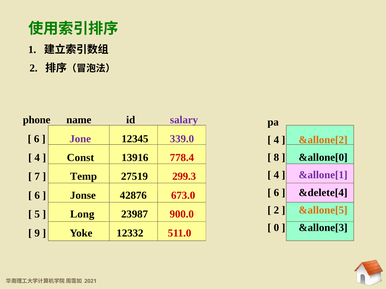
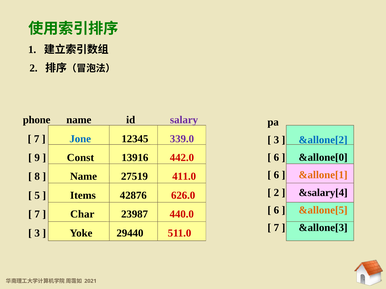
6 at (37, 139): 6 -> 7
Jone colour: purple -> blue
4 at (276, 140): 4 -> 3
&allone[2 colour: orange -> blue
8 at (276, 158): 8 -> 6
4 at (37, 158): 4 -> 9
778.4: 778.4 -> 442.0
4 at (276, 175): 4 -> 6
&allone[1 colour: purple -> orange
7: 7 -> 8
Temp at (84, 177): Temp -> Name
299.3: 299.3 -> 411.0
6 at (276, 193): 6 -> 2
&delete[4: &delete[4 -> &salary[4
6 at (37, 196): 6 -> 5
Jonse: Jonse -> Items
673.0: 673.0 -> 626.0
2 at (276, 210): 2 -> 6
5 at (37, 215): 5 -> 7
Long: Long -> Char
900.0: 900.0 -> 440.0
0 at (276, 228): 0 -> 7
9 at (37, 233): 9 -> 3
12332: 12332 -> 29440
